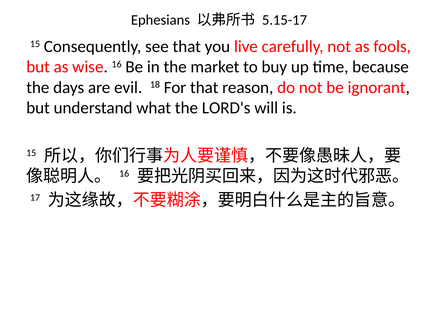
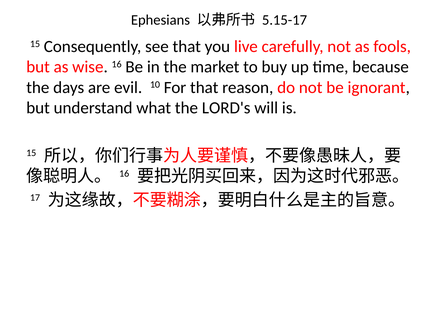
18: 18 -> 10
